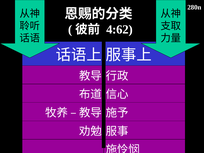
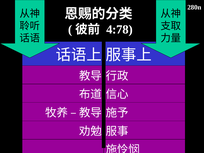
4:62: 4:62 -> 4:78
